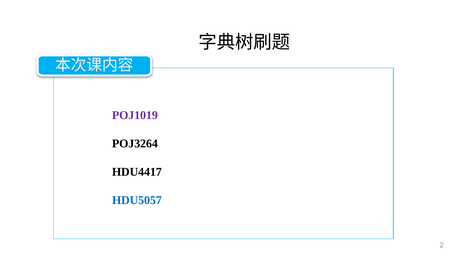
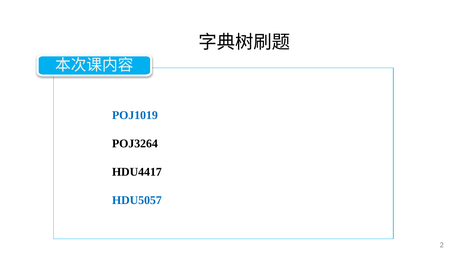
POJ1019 colour: purple -> blue
